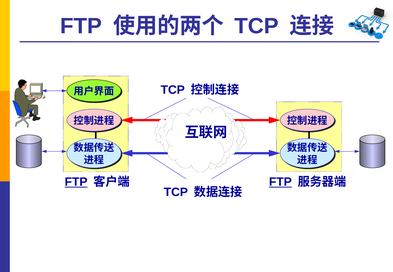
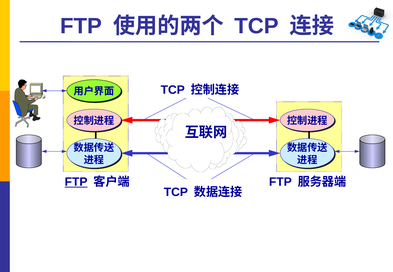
FTP at (280, 182) underline: present -> none
